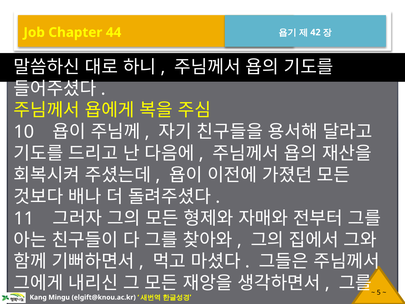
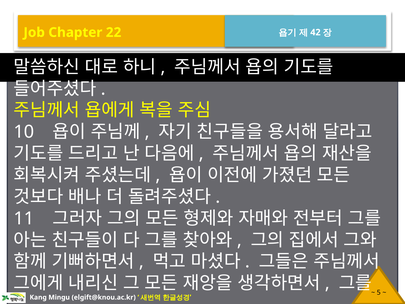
44: 44 -> 22
